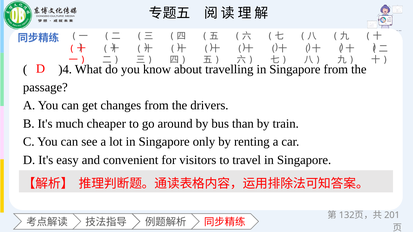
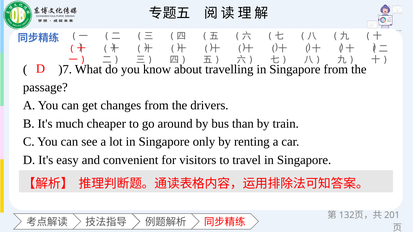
)4: )4 -> )7
